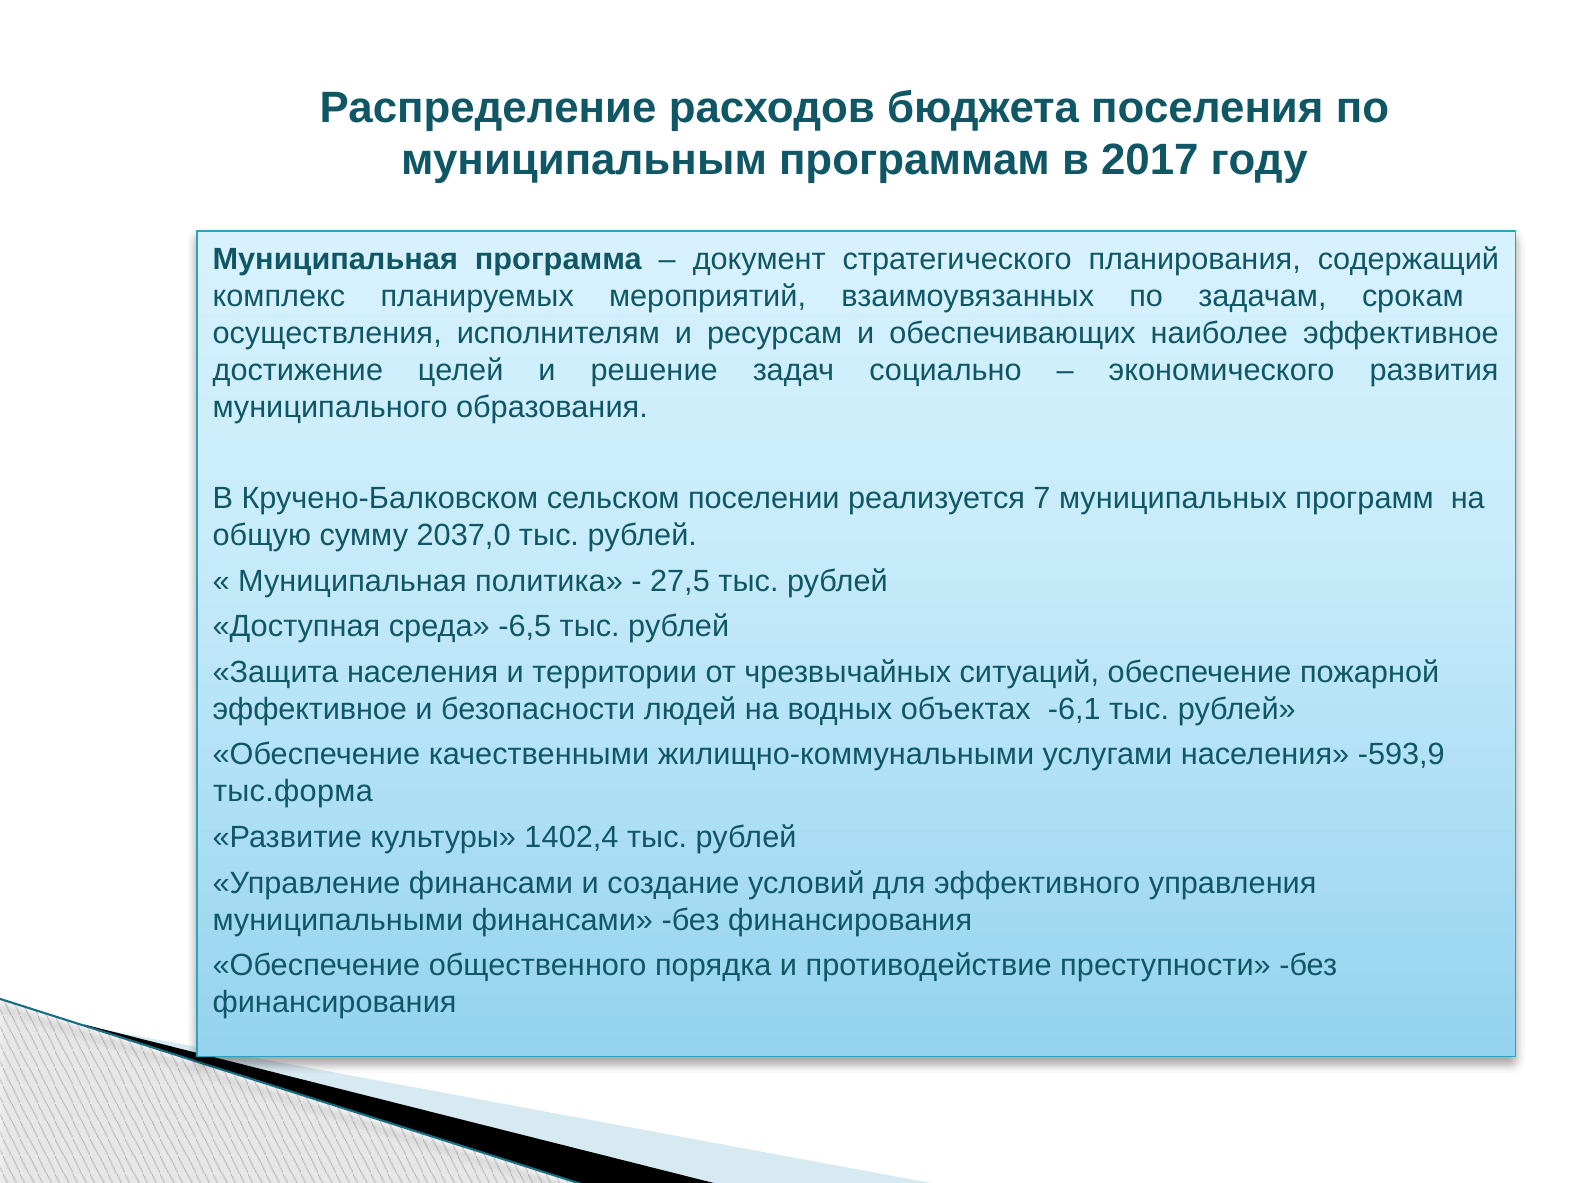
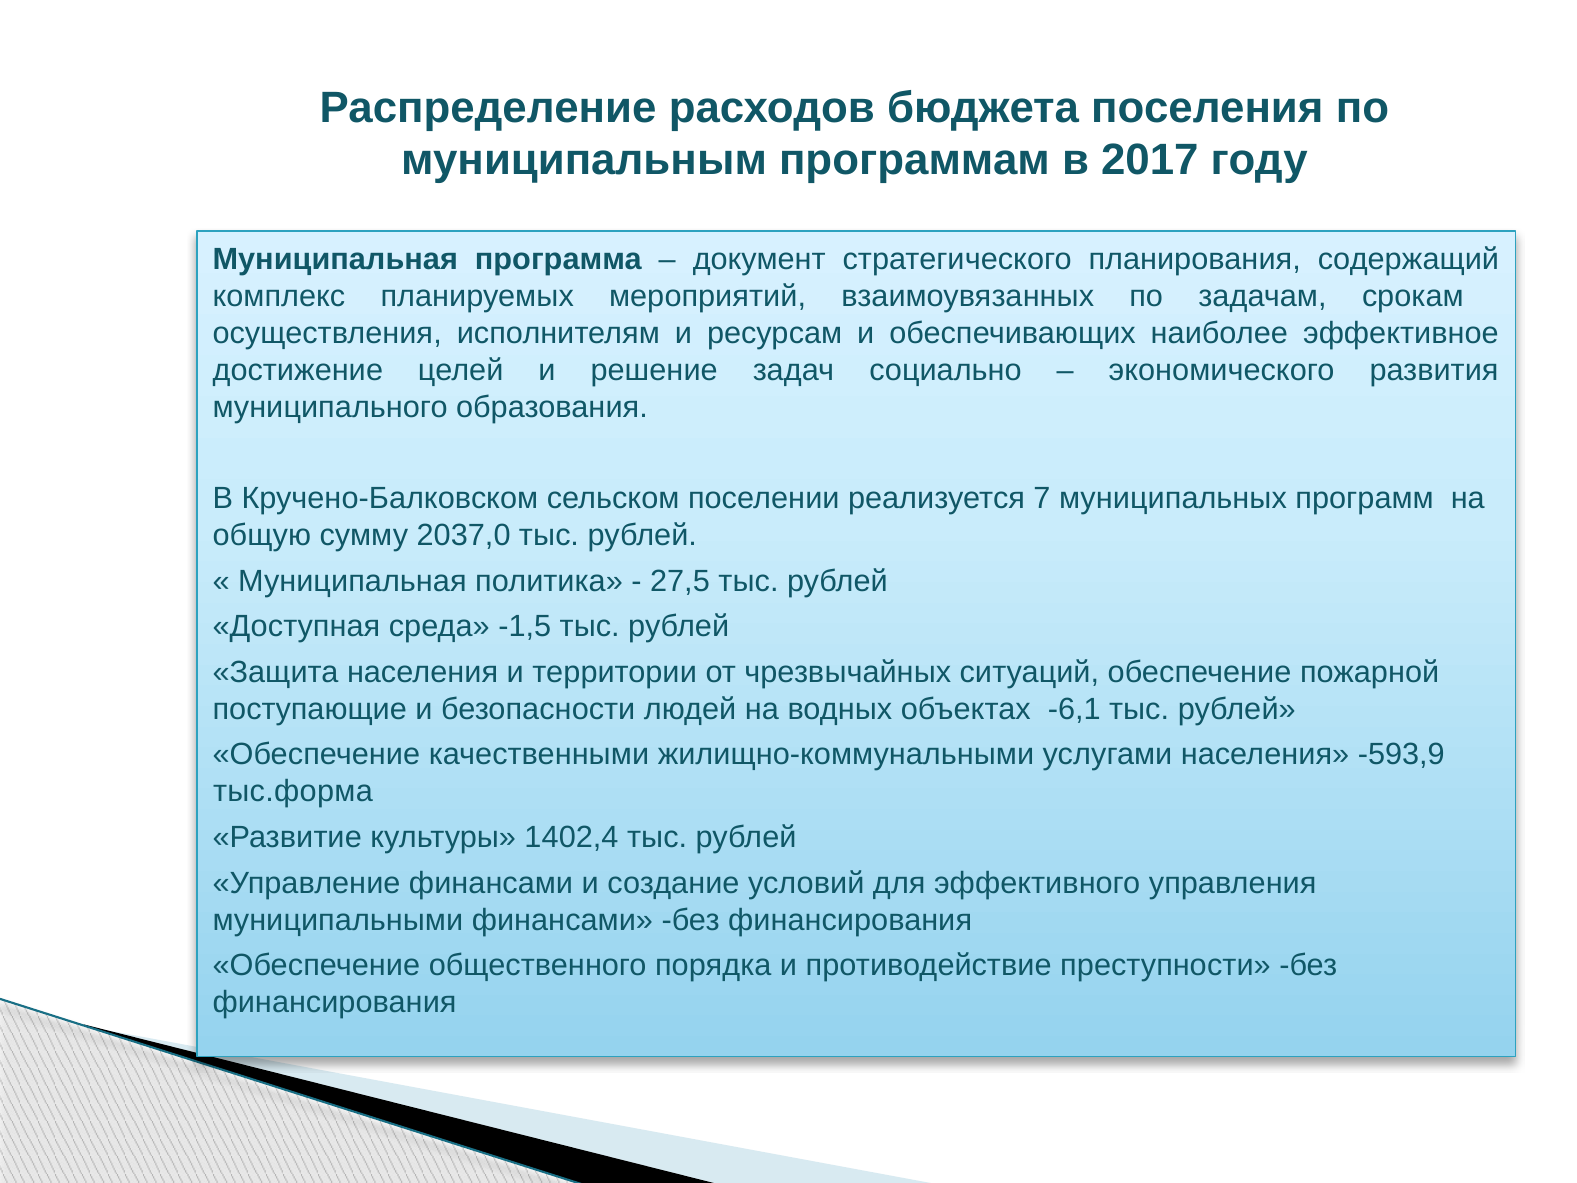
-6,5: -6,5 -> -1,5
эффективное at (310, 709): эффективное -> поступающие
